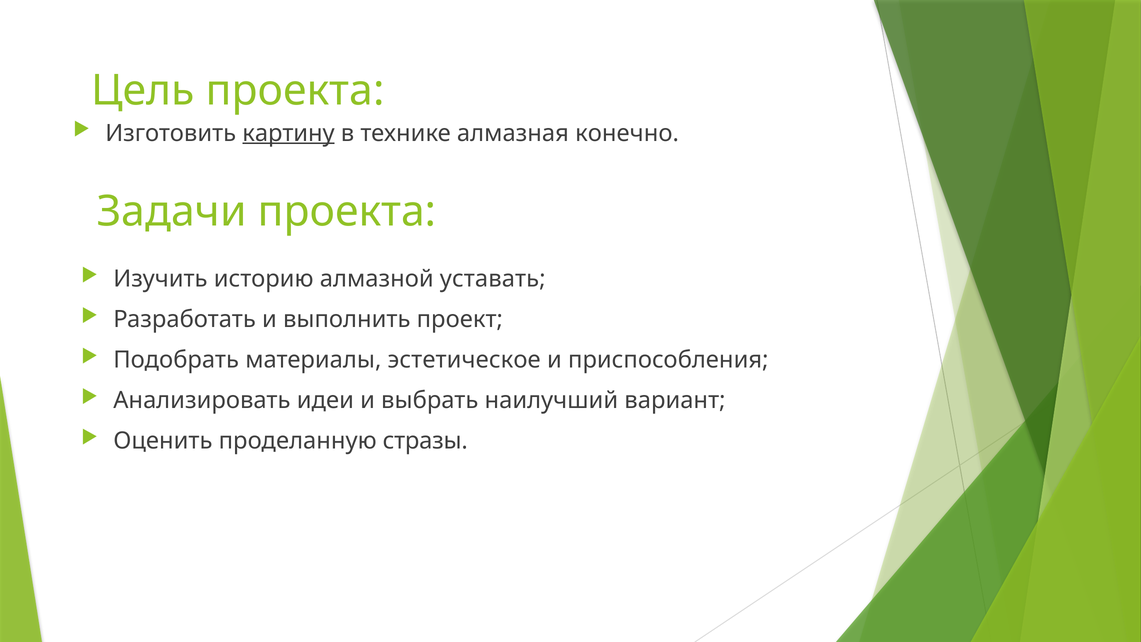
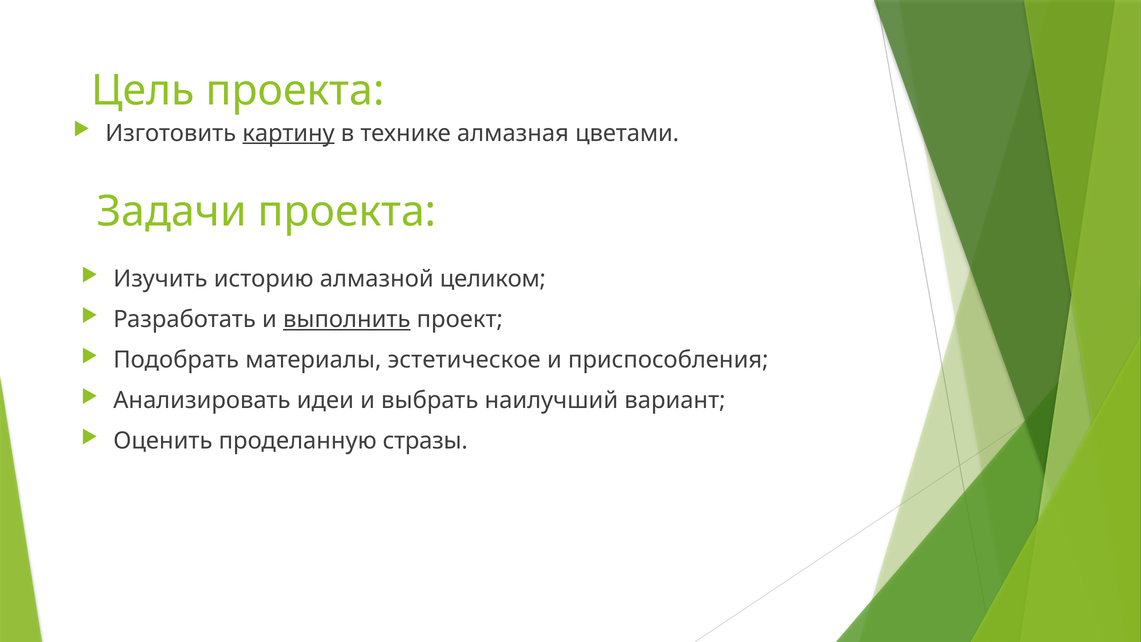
конечно: конечно -> цветами
уставать: уставать -> целиком
выполнить underline: none -> present
